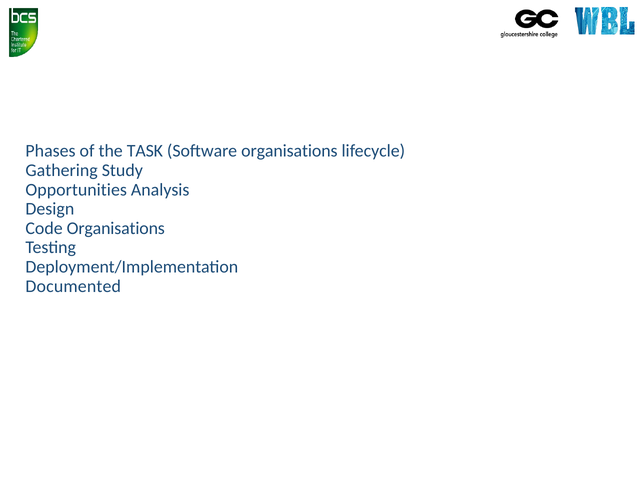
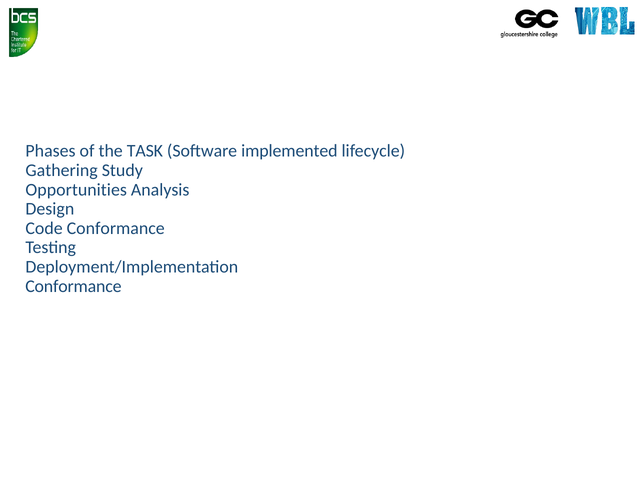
Software organisations: organisations -> implemented
Code Organisations: Organisations -> Conformance
Documented at (73, 286): Documented -> Conformance
